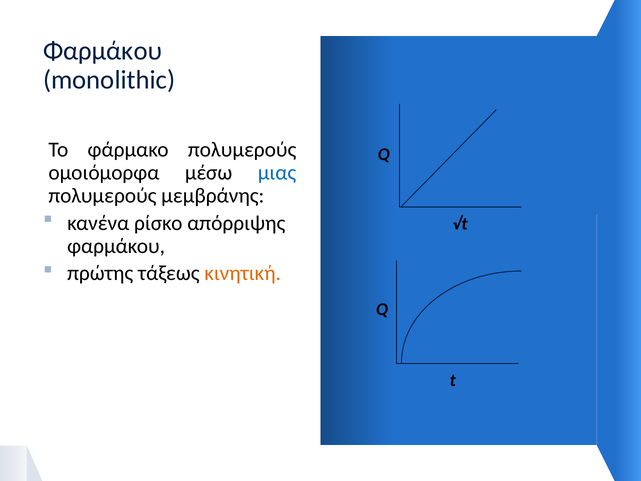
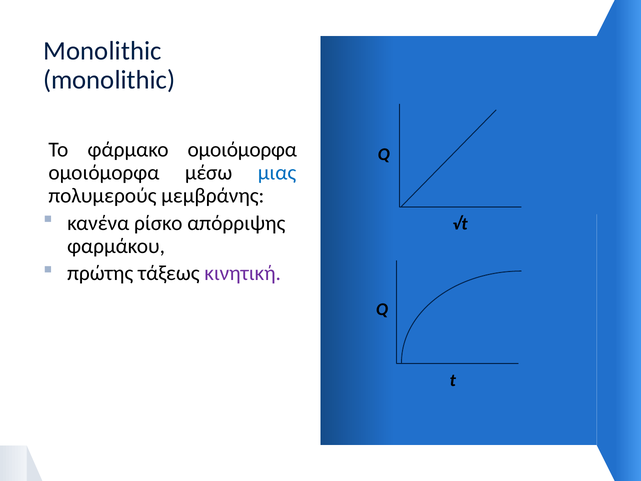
Φαρμάκου at (103, 51): Φαρμάκου -> Monolithic
φάρμακο πολυμερούς: πολυμερούς -> ομοιόμορφα
κινητική colour: orange -> purple
